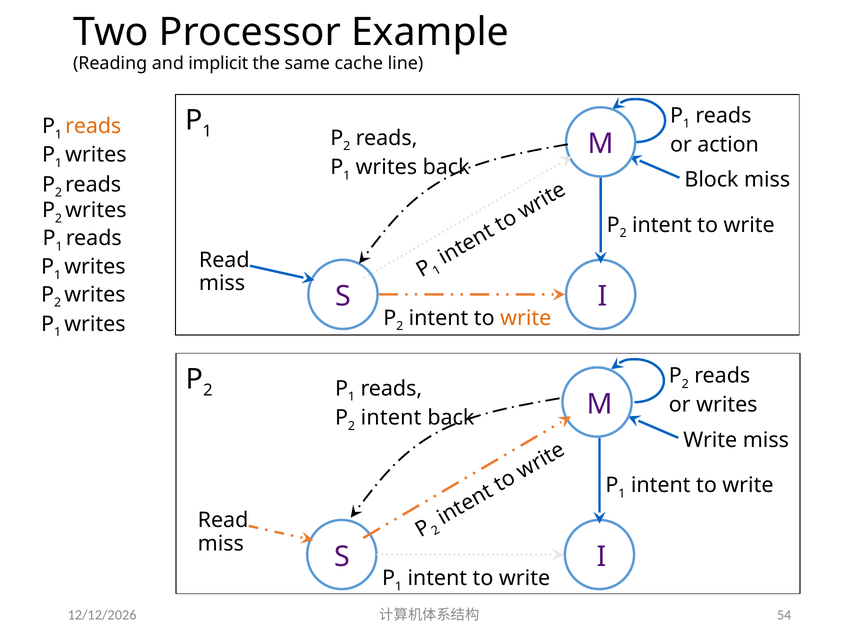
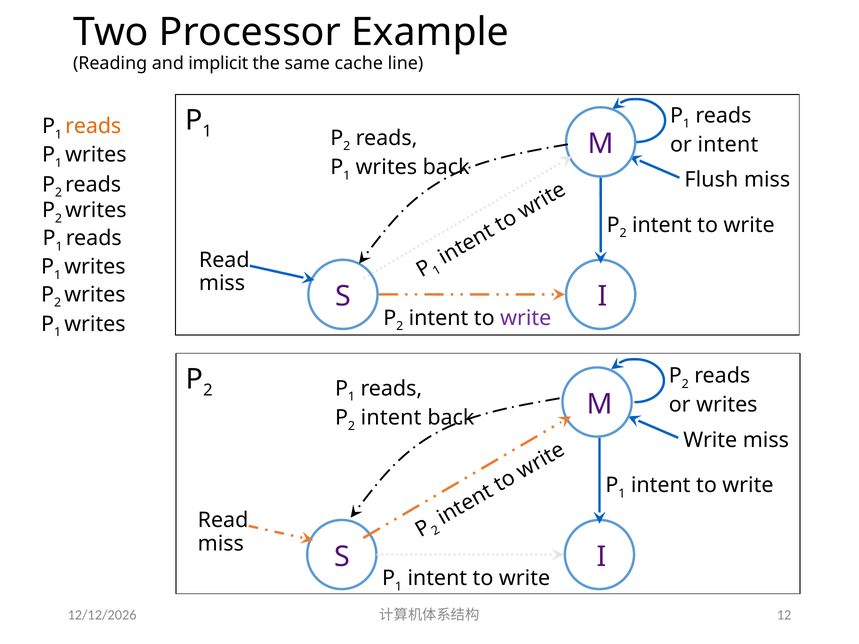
or action: action -> intent
Block: Block -> Flush
write at (526, 318) colour: orange -> purple
54: 54 -> 12
